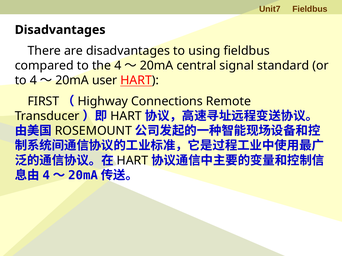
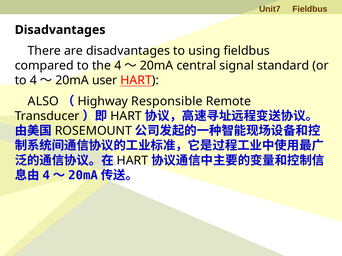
FIRST: FIRST -> ALSO
Connections: Connections -> Responsible
